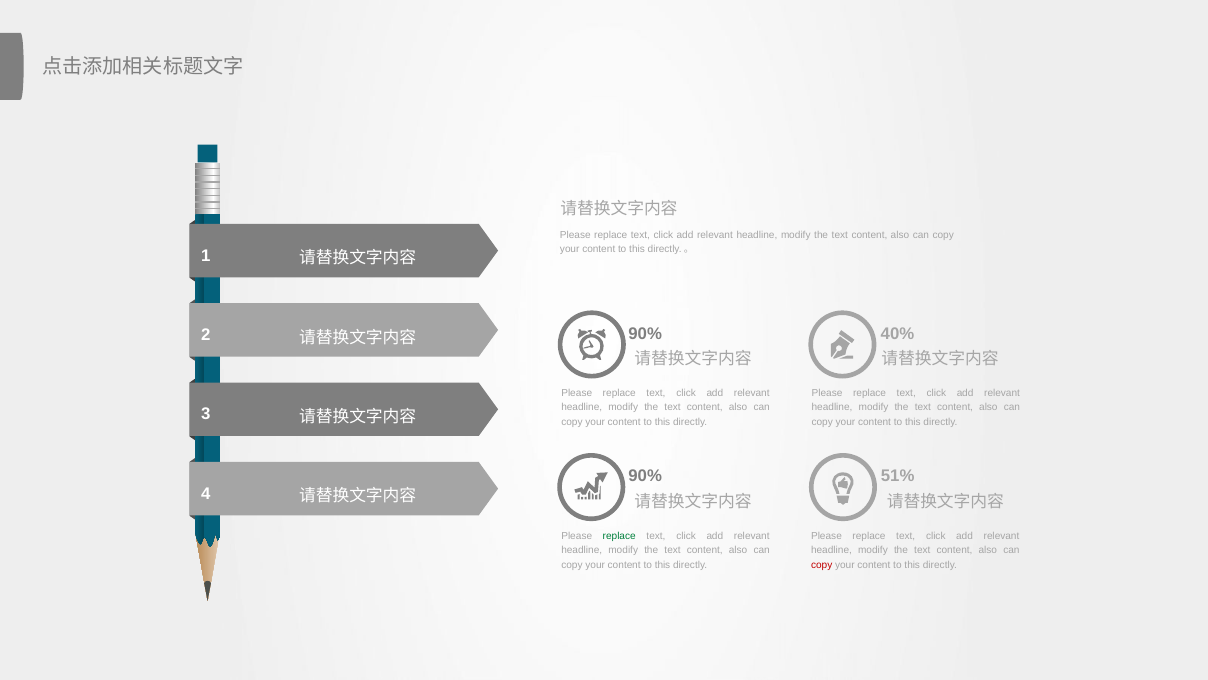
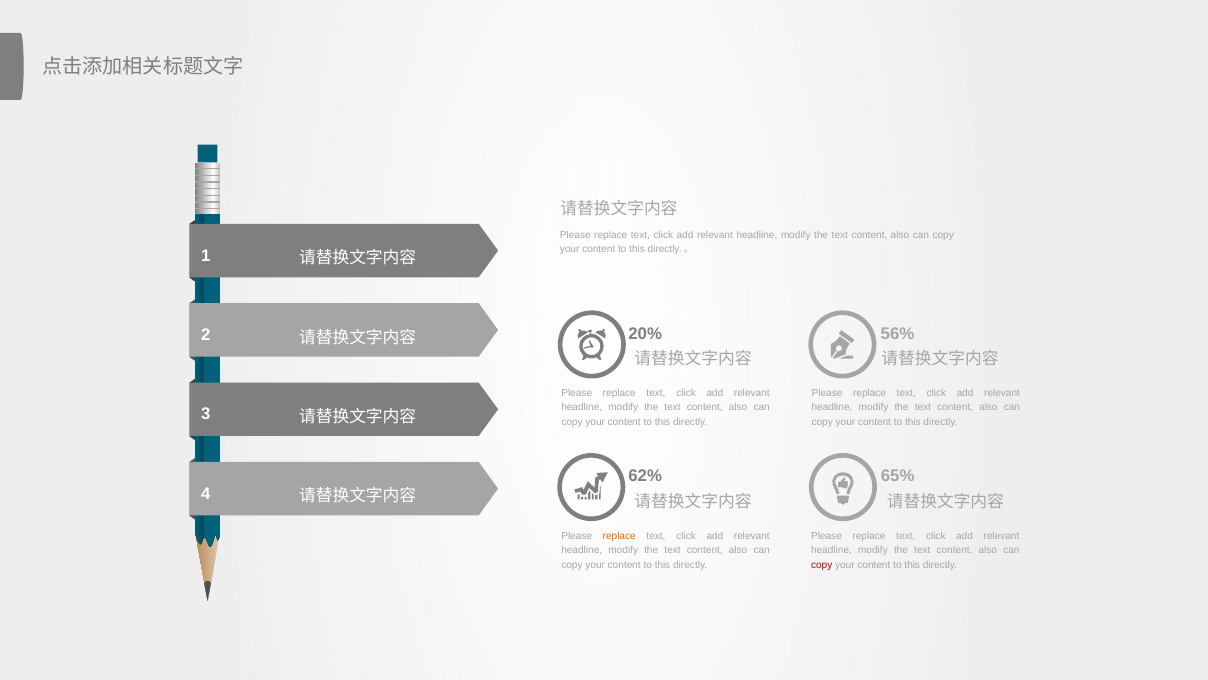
90% at (645, 333): 90% -> 20%
40%: 40% -> 56%
90% at (645, 475): 90% -> 62%
51%: 51% -> 65%
replace at (619, 536) colour: green -> orange
